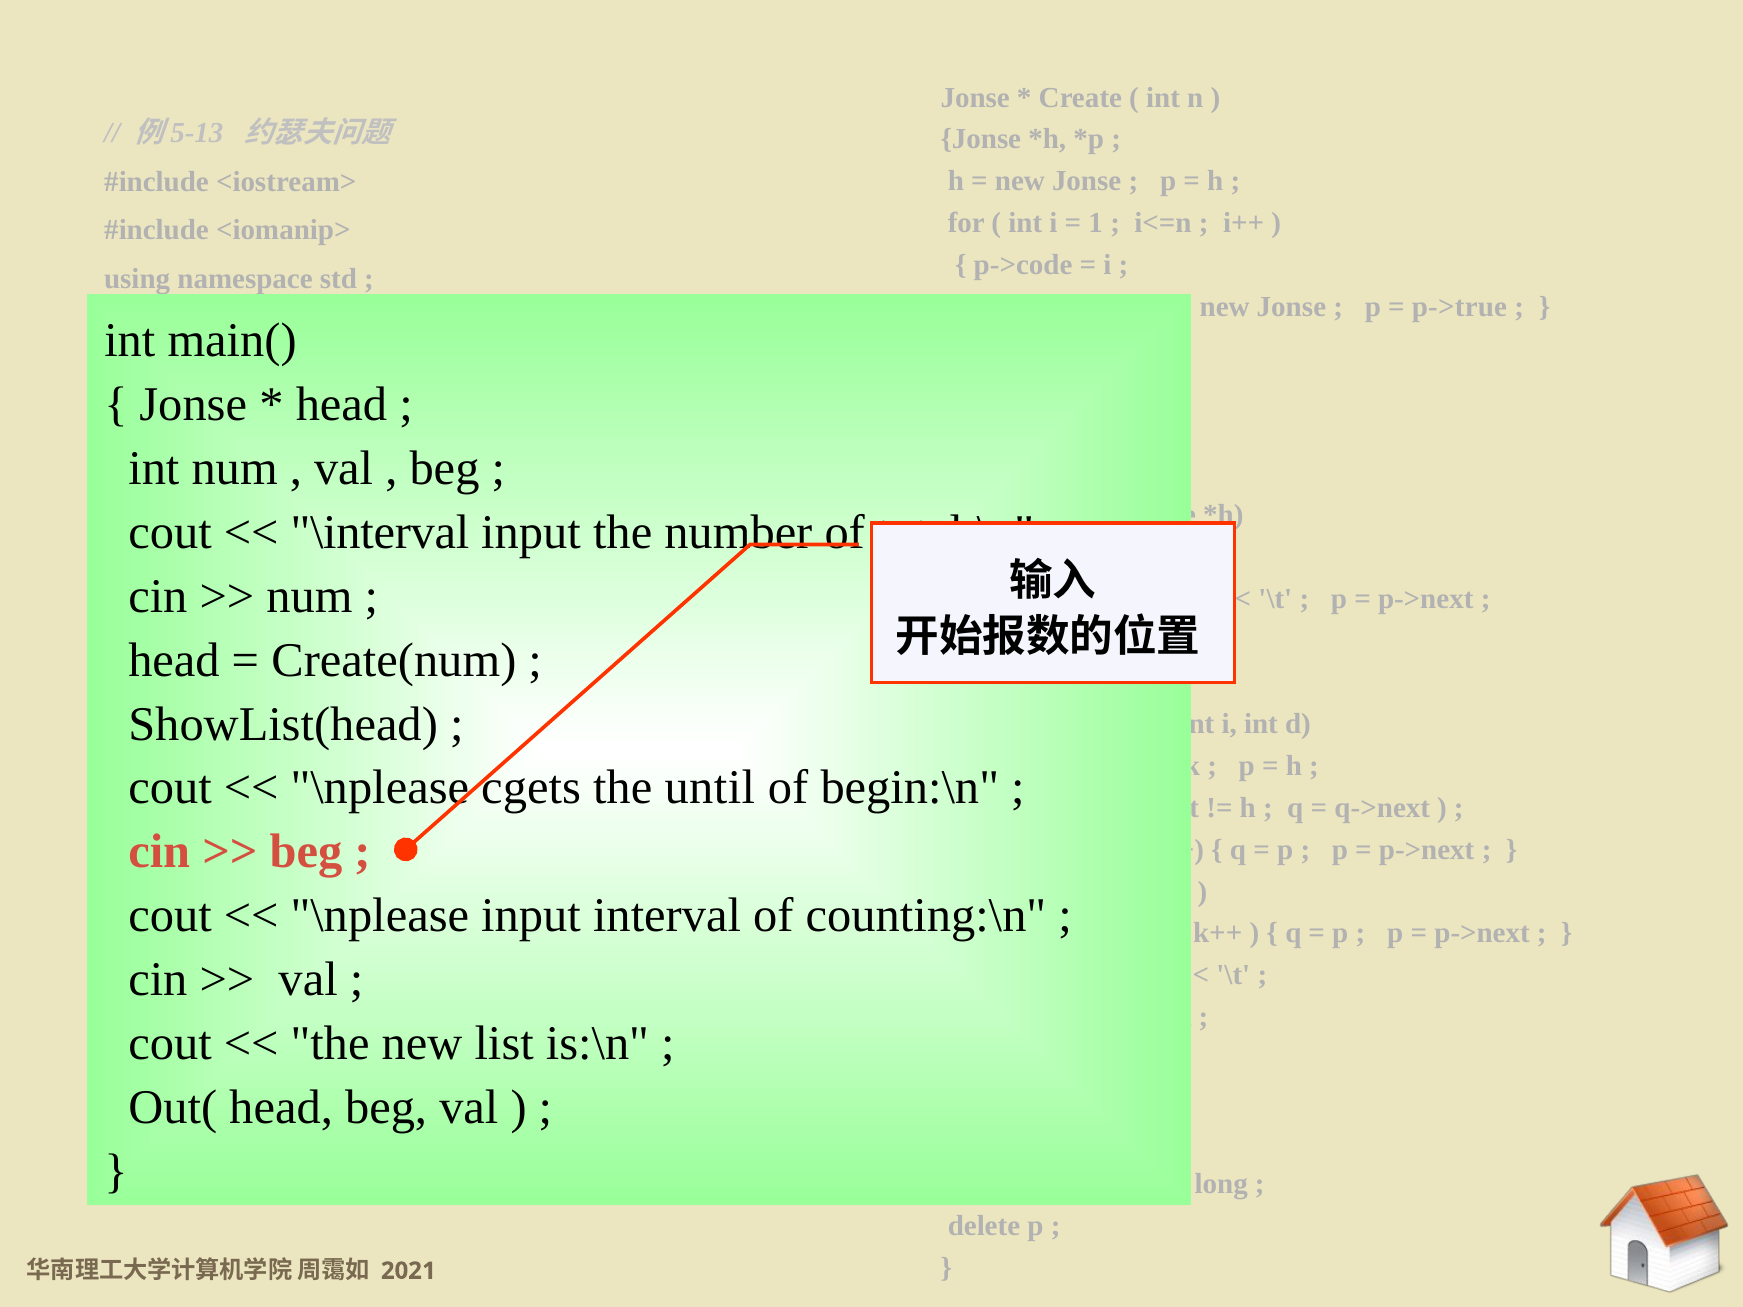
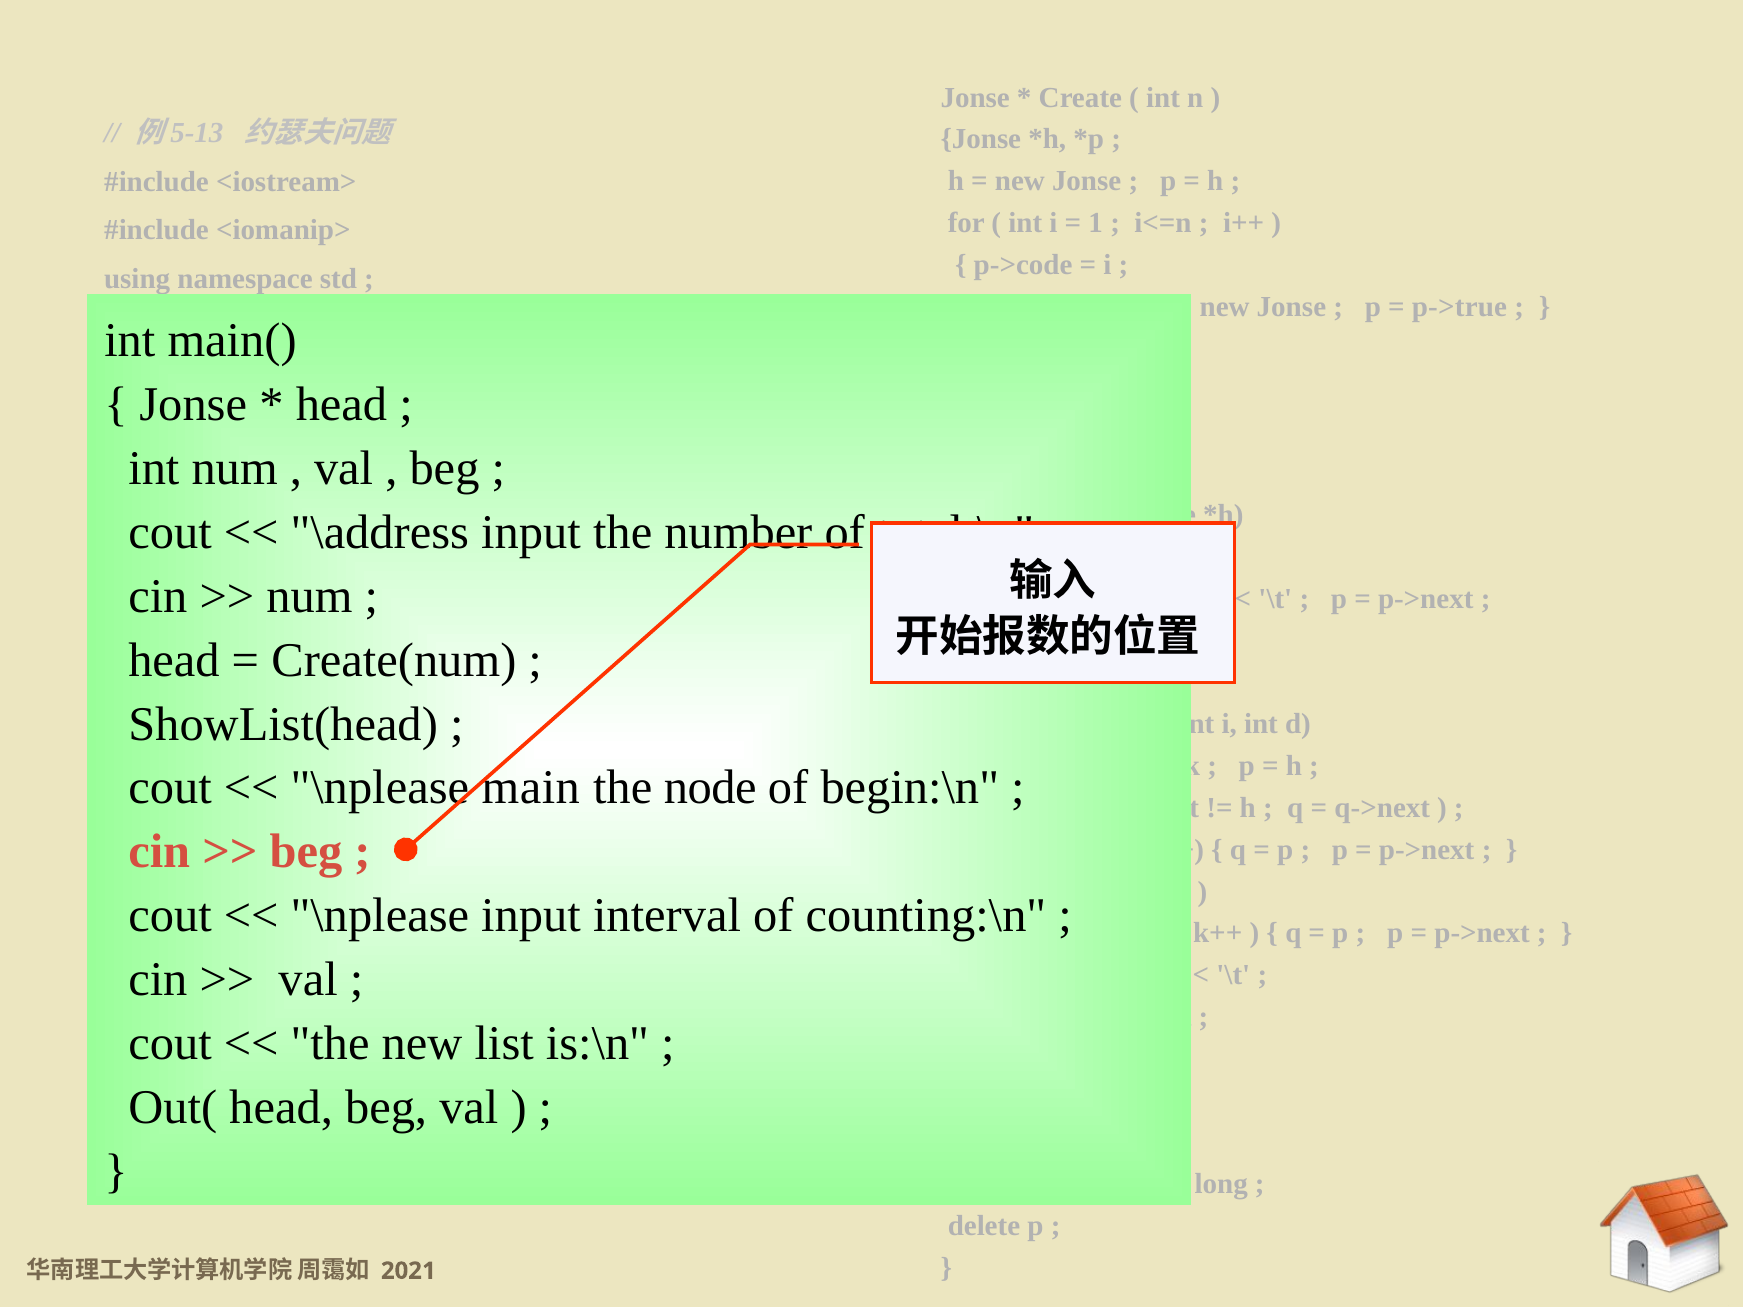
\interval: \interval -> \address
cgets: cgets -> main
until: until -> node
